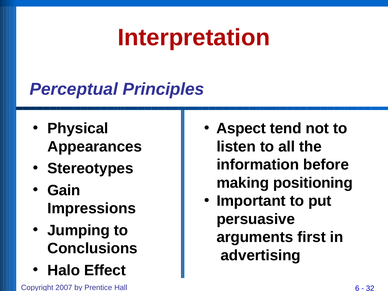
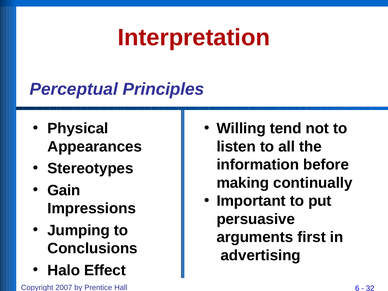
Aspect: Aspect -> Willing
positioning: positioning -> continually
